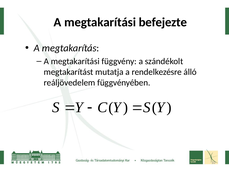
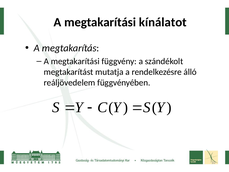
befejezte: befejezte -> kínálatot
